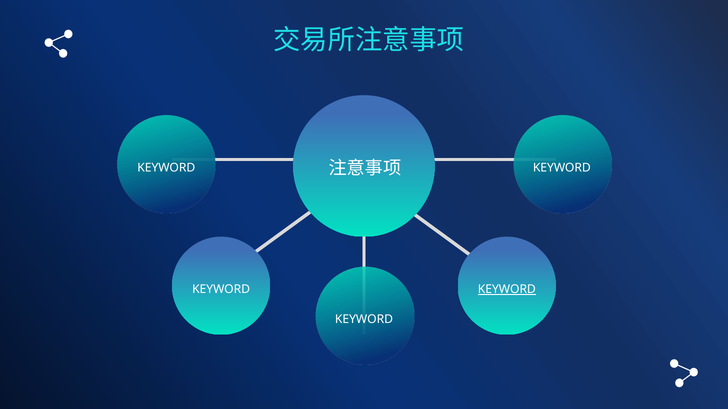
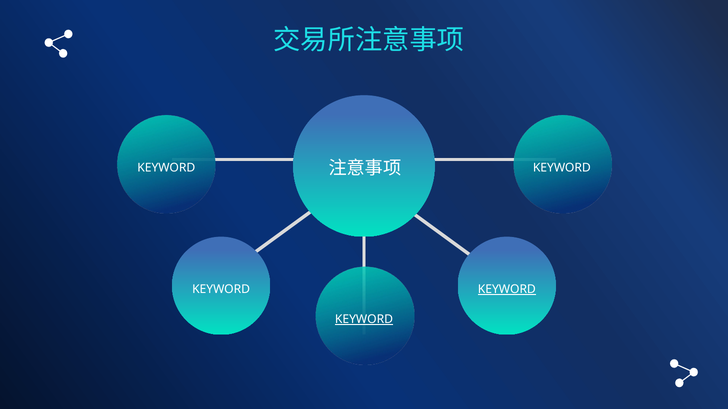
KEYWORD at (364, 320) underline: none -> present
